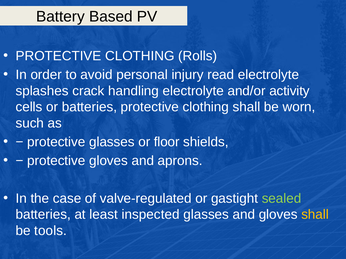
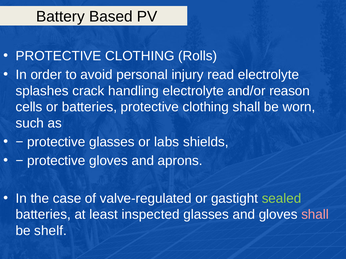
activity: activity -> reason
floor: floor -> labs
shall at (315, 215) colour: yellow -> pink
tools: tools -> shelf
